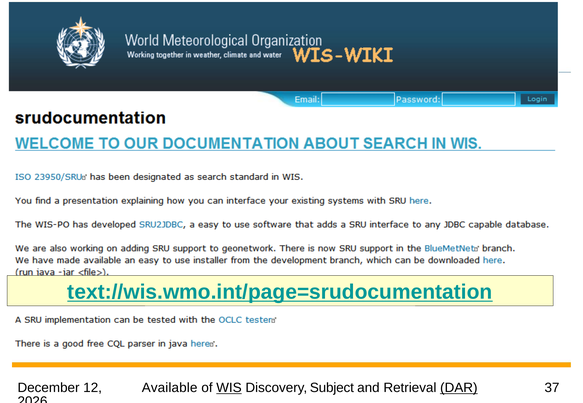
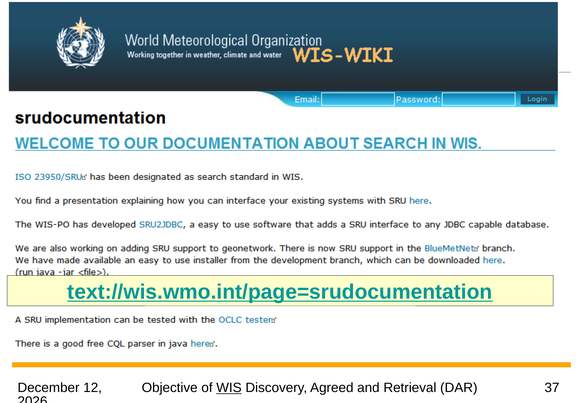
Available: Available -> Objective
Subject: Subject -> Agreed
DAR underline: present -> none
